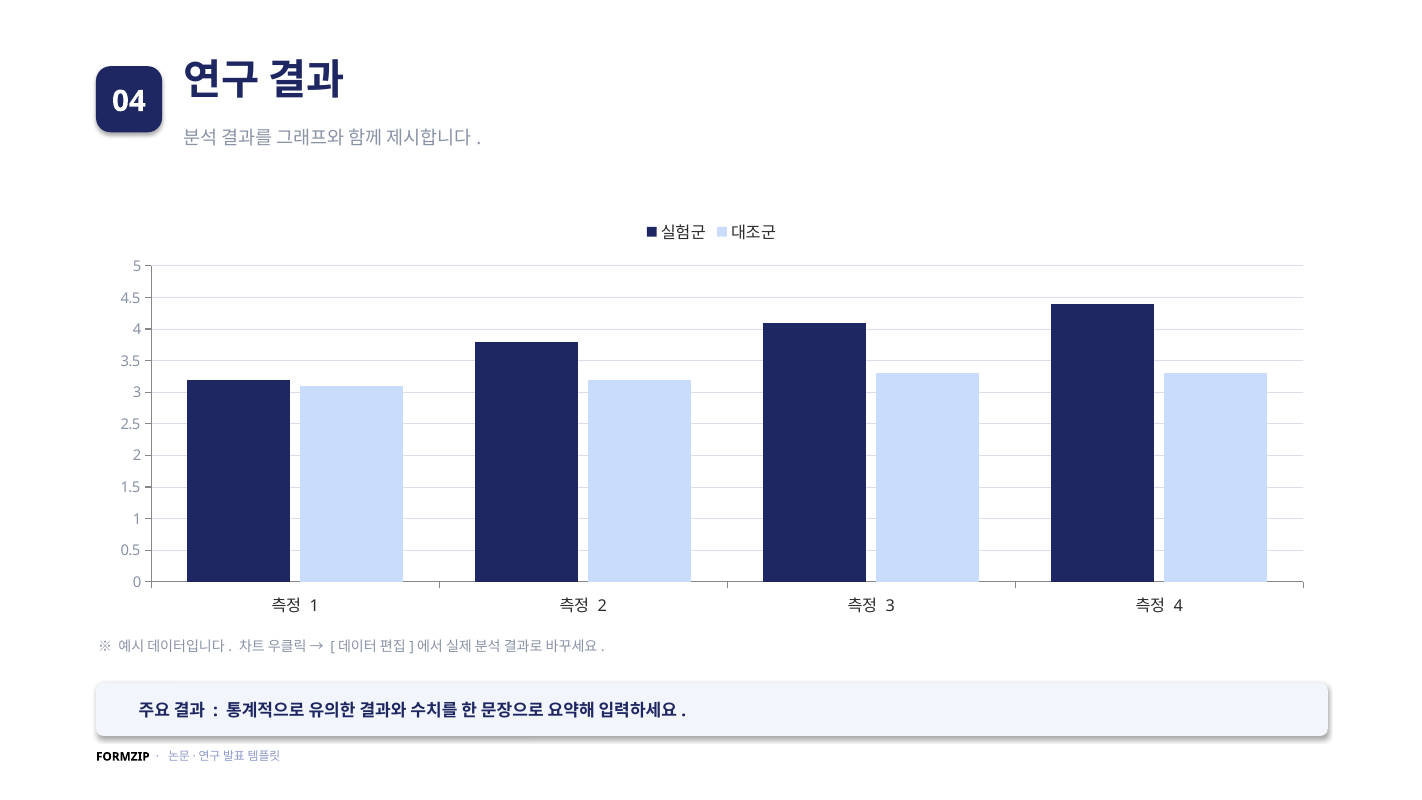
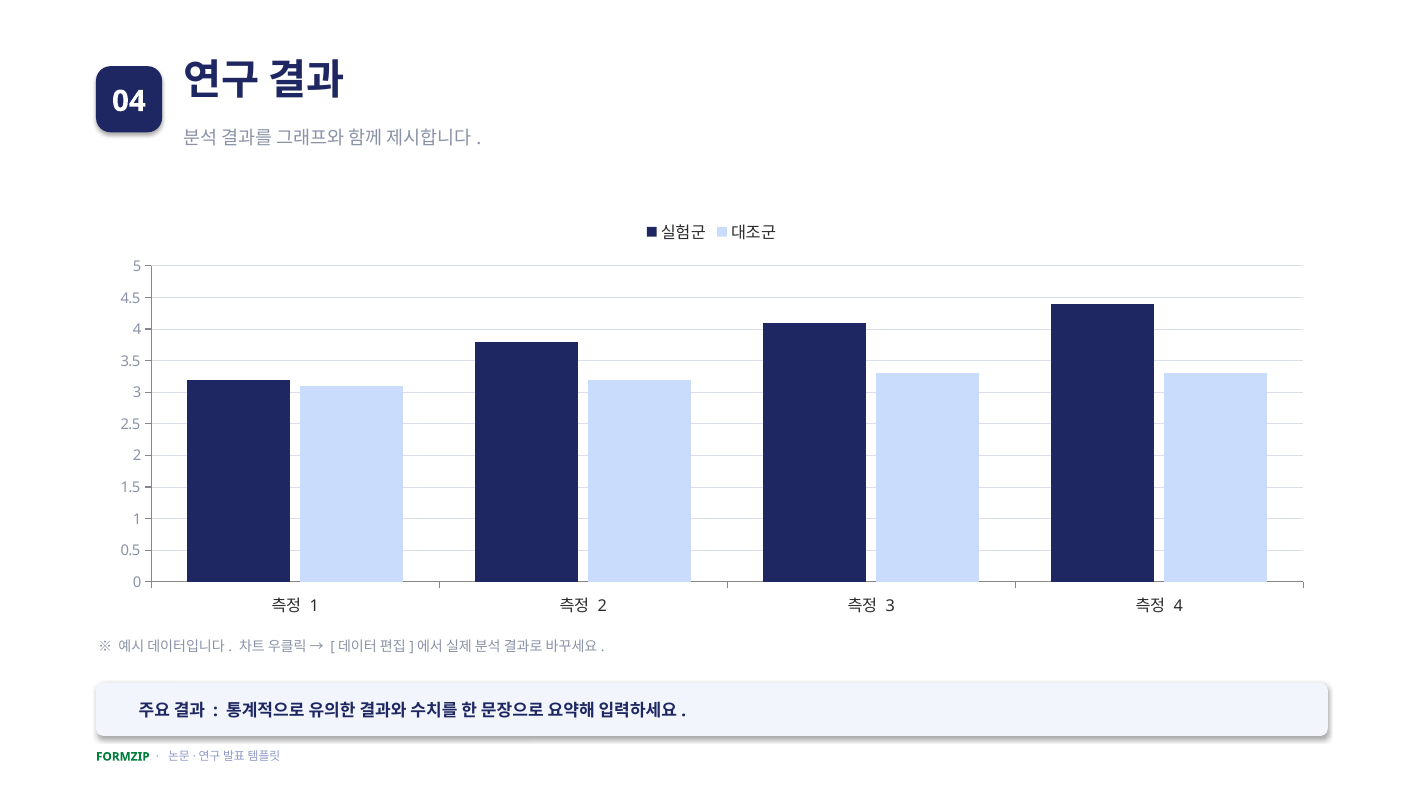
FORMZIP colour: black -> green
